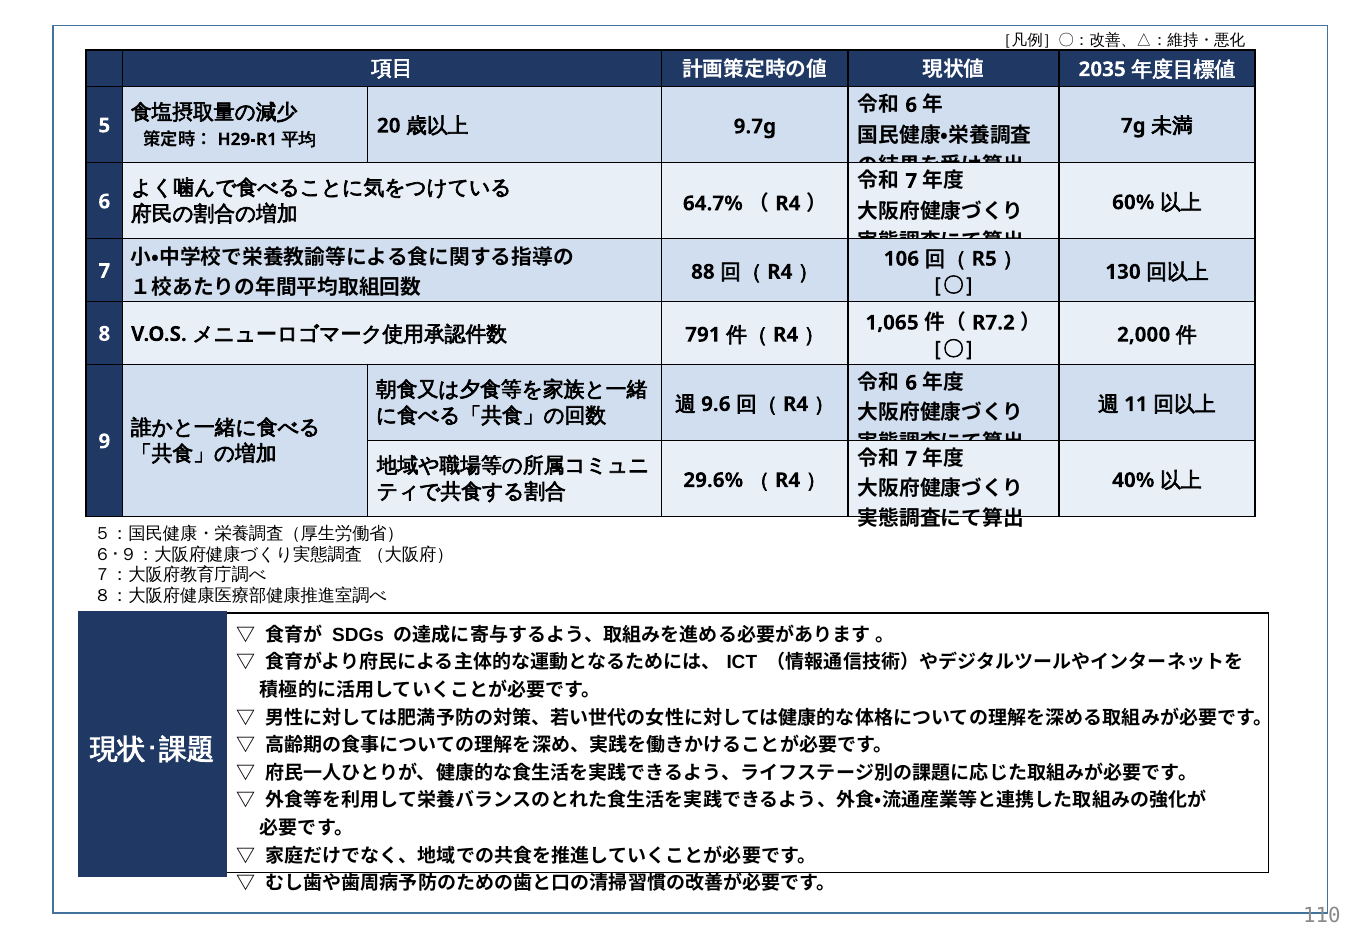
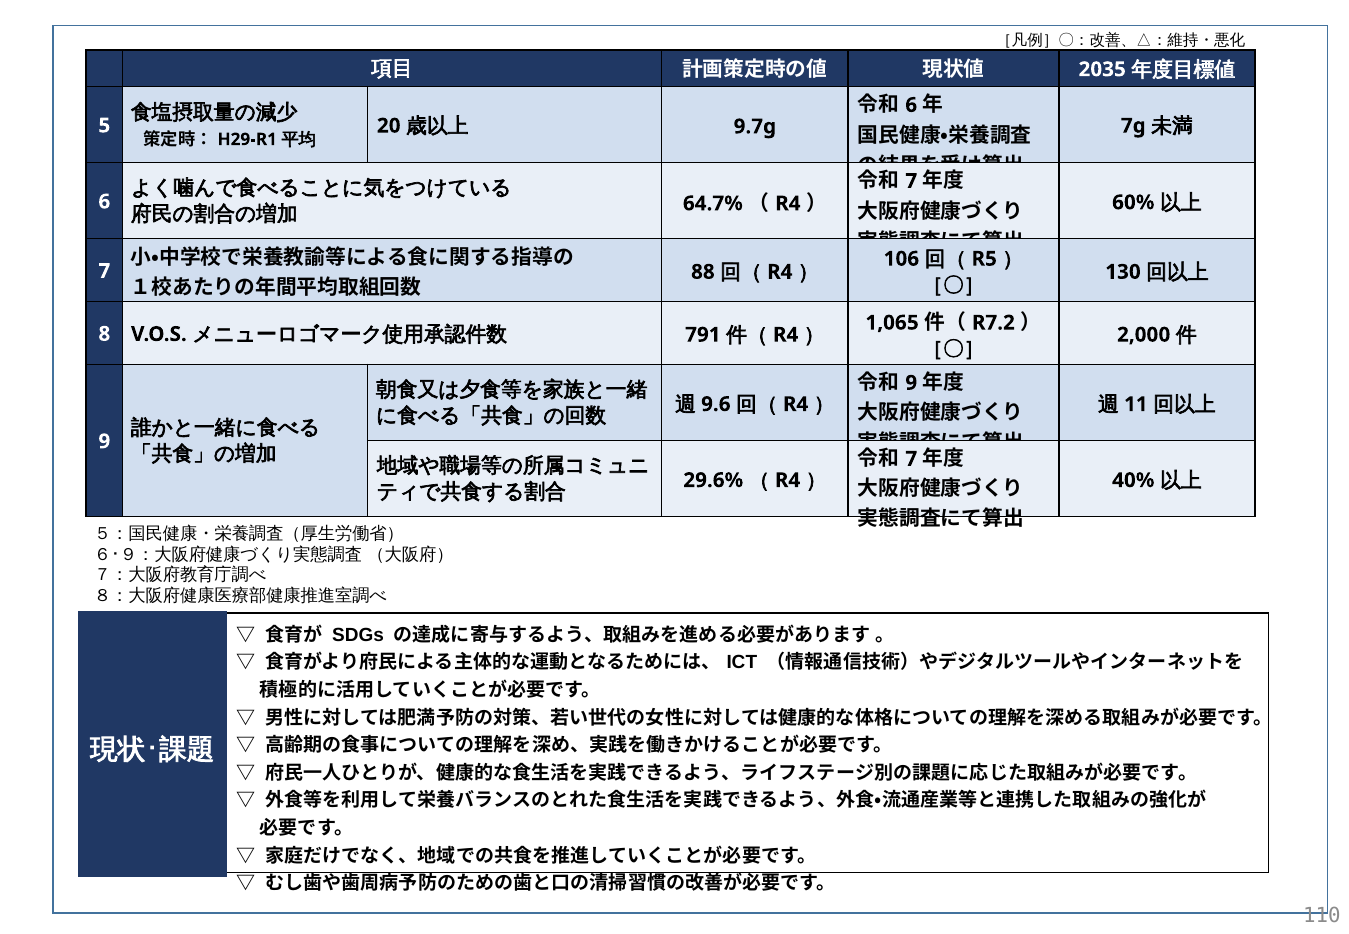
6 at (911, 383): 6 -> 9
